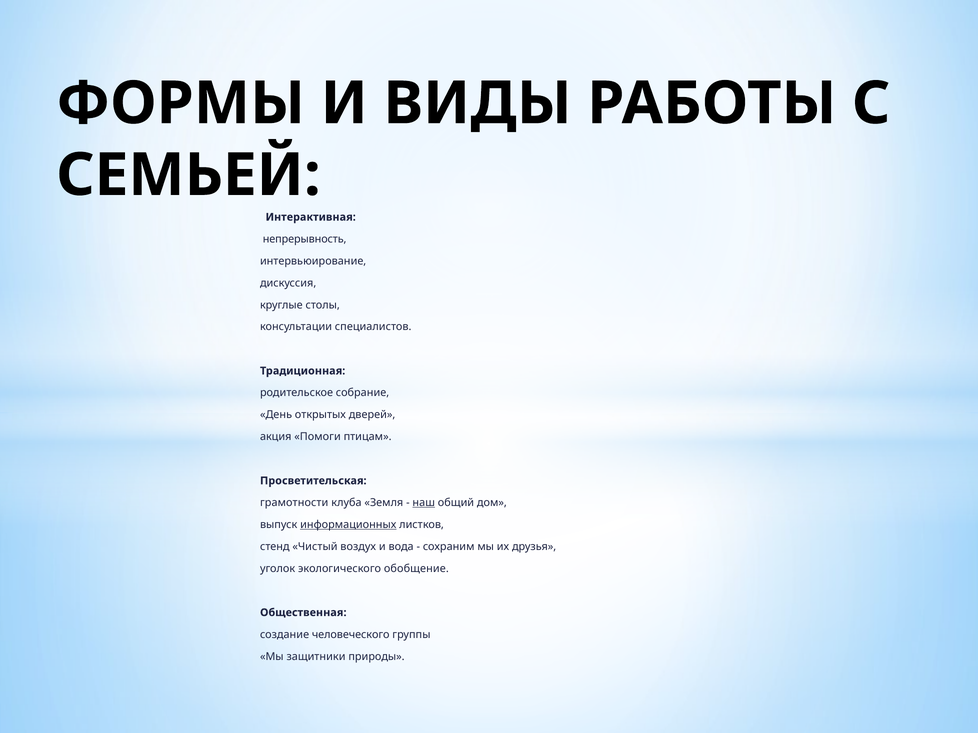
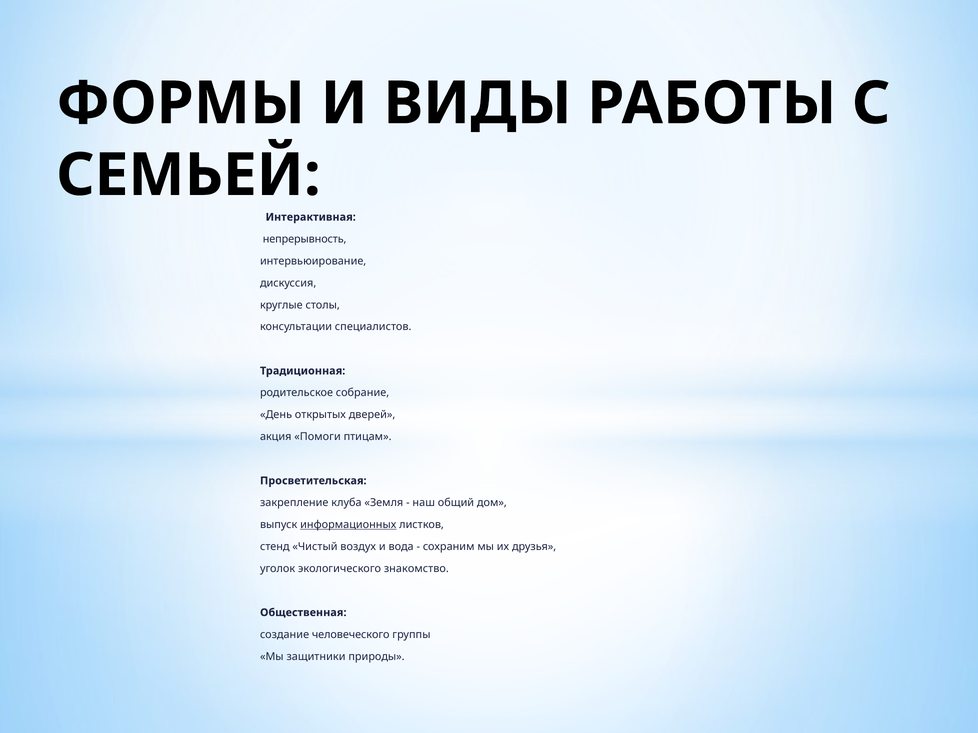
грамотности: грамотности -> закрепление
наш underline: present -> none
обобщение: обобщение -> знакомство
